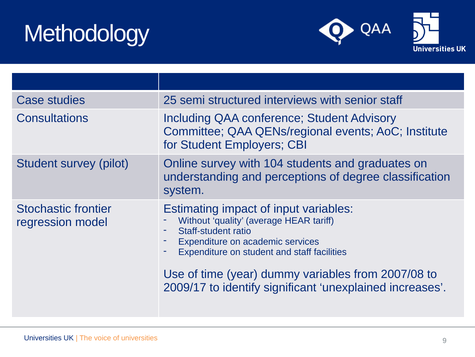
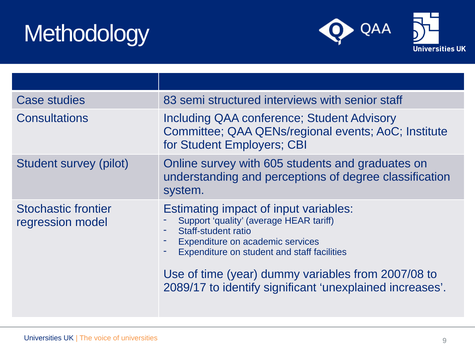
25: 25 -> 83
104: 104 -> 605
Without: Without -> Support
2009/17: 2009/17 -> 2089/17
